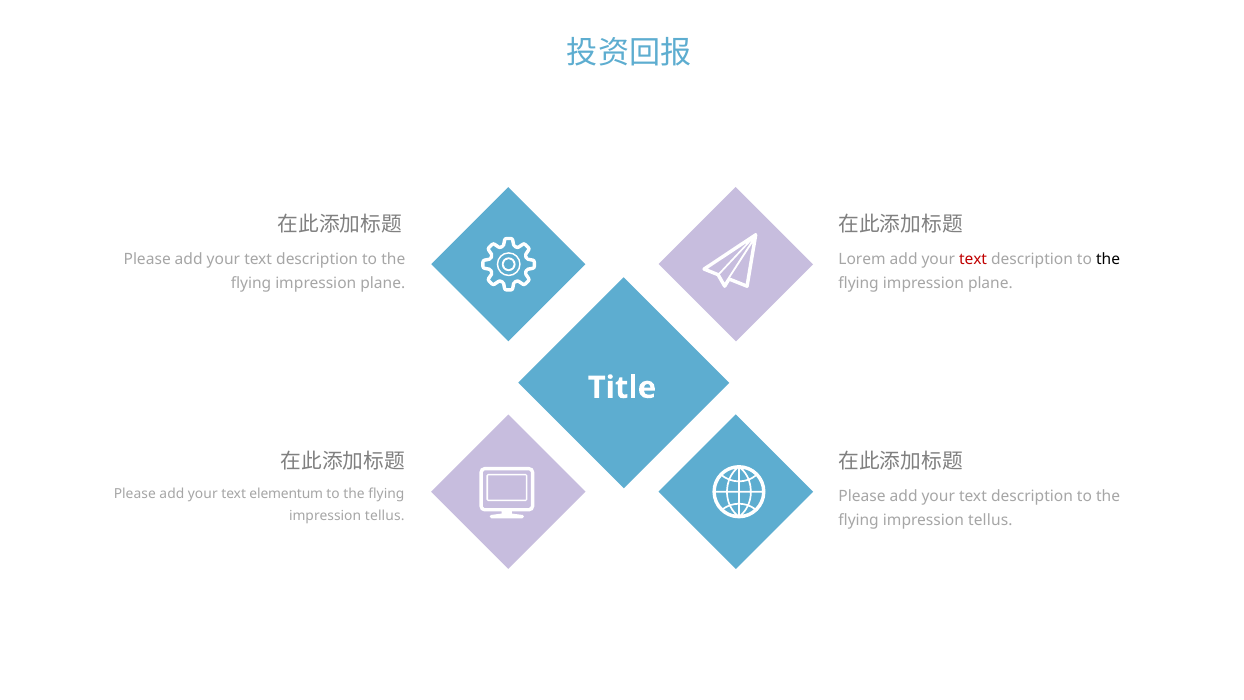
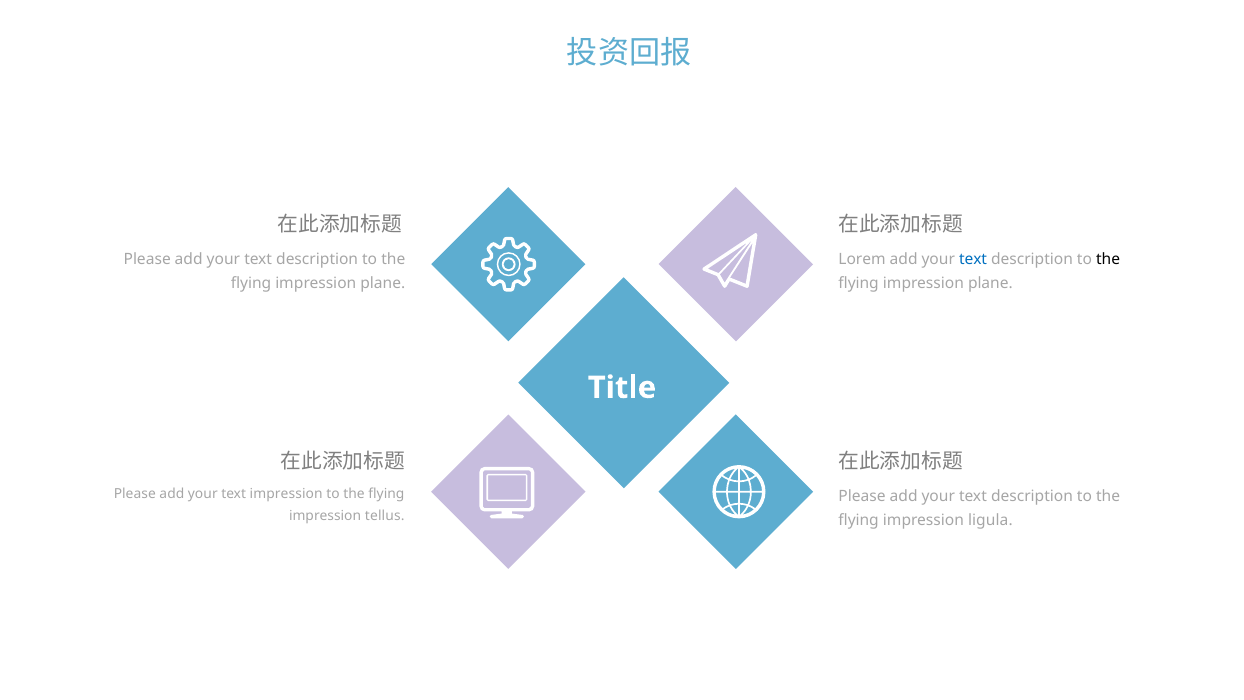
text at (973, 259) colour: red -> blue
text elementum: elementum -> impression
tellus at (990, 520): tellus -> ligula
